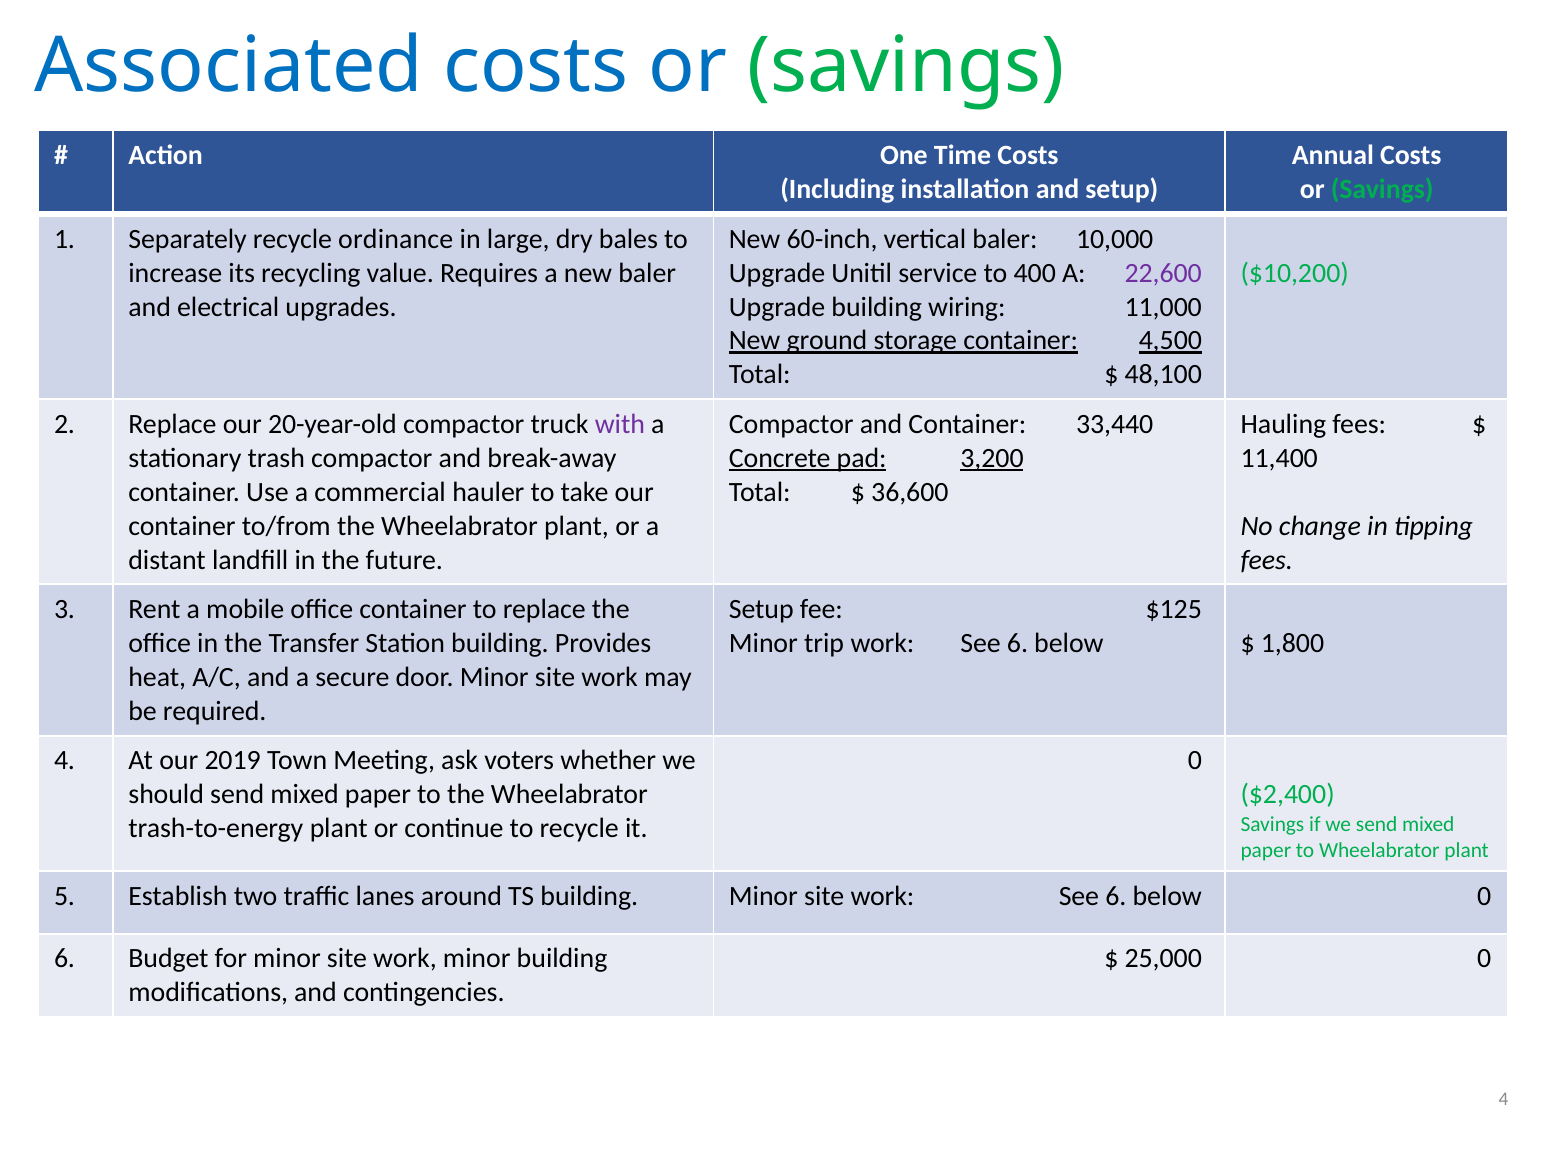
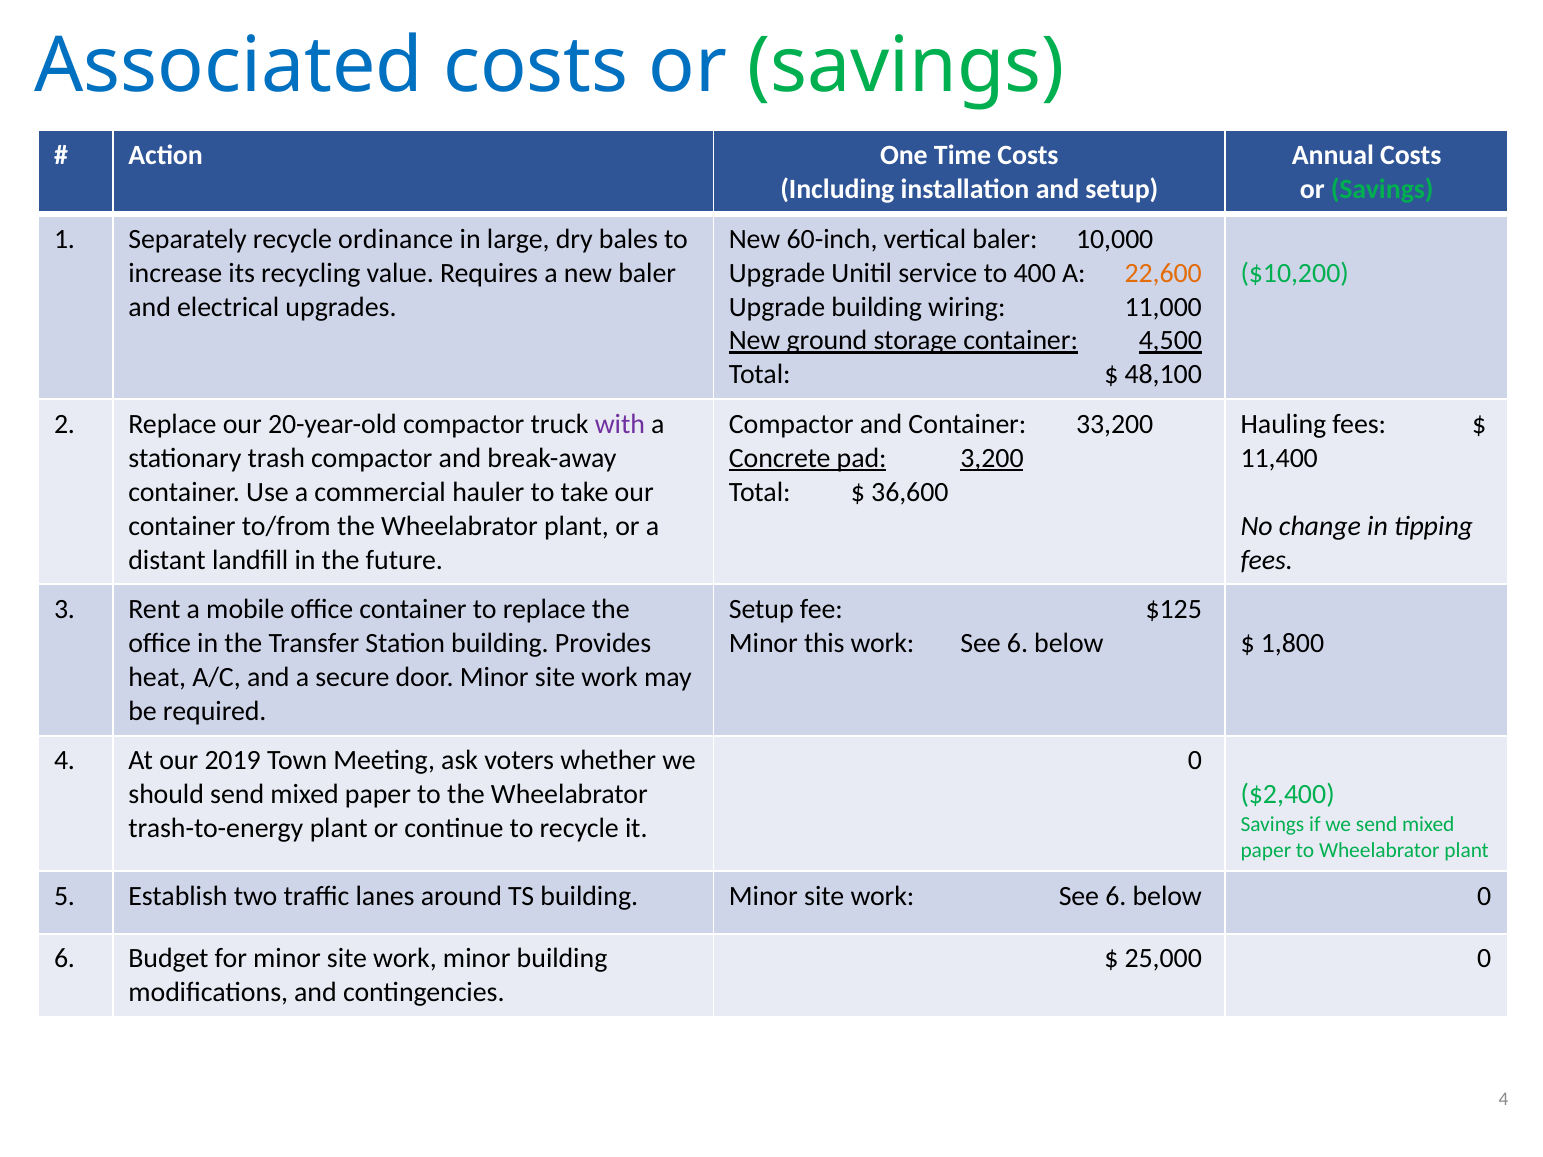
22,600 colour: purple -> orange
33,440: 33,440 -> 33,200
trip: trip -> this
